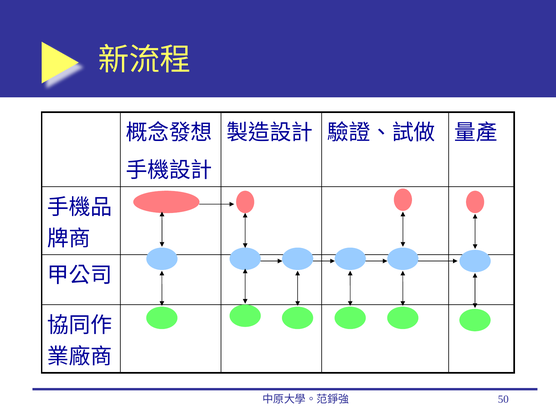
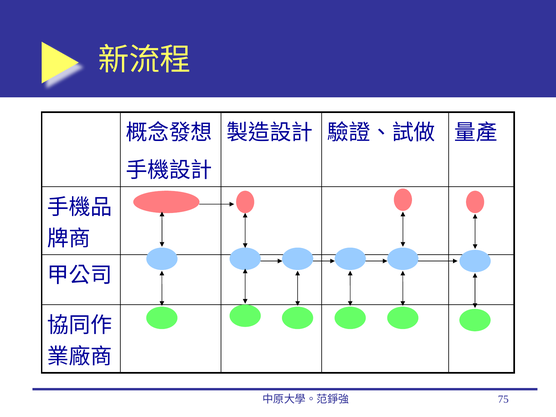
50: 50 -> 75
